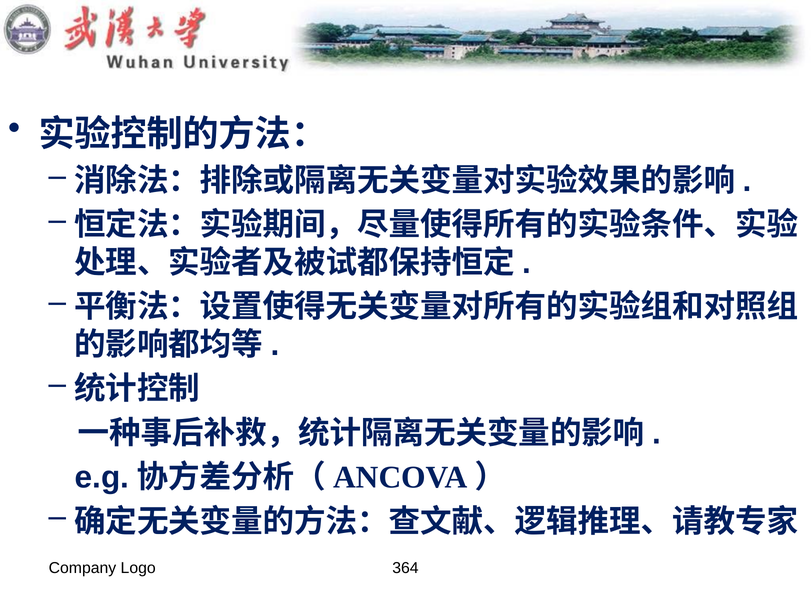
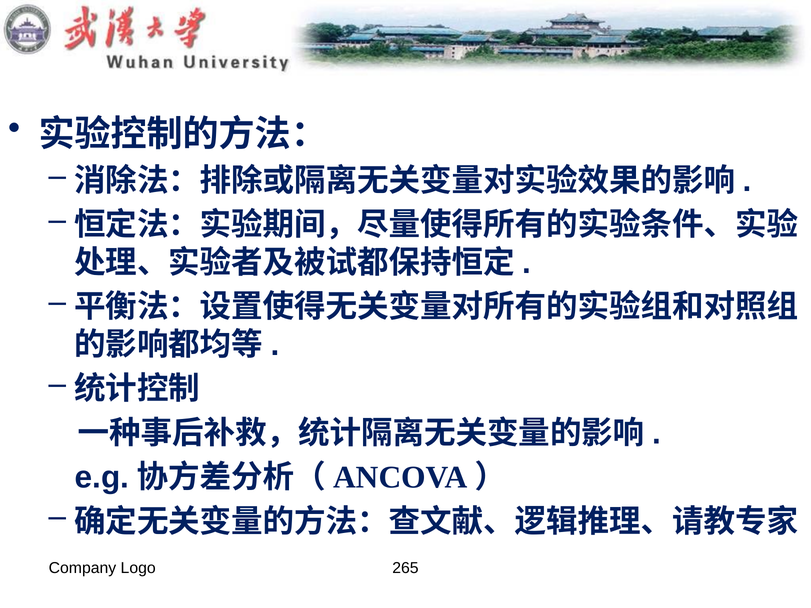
364: 364 -> 265
